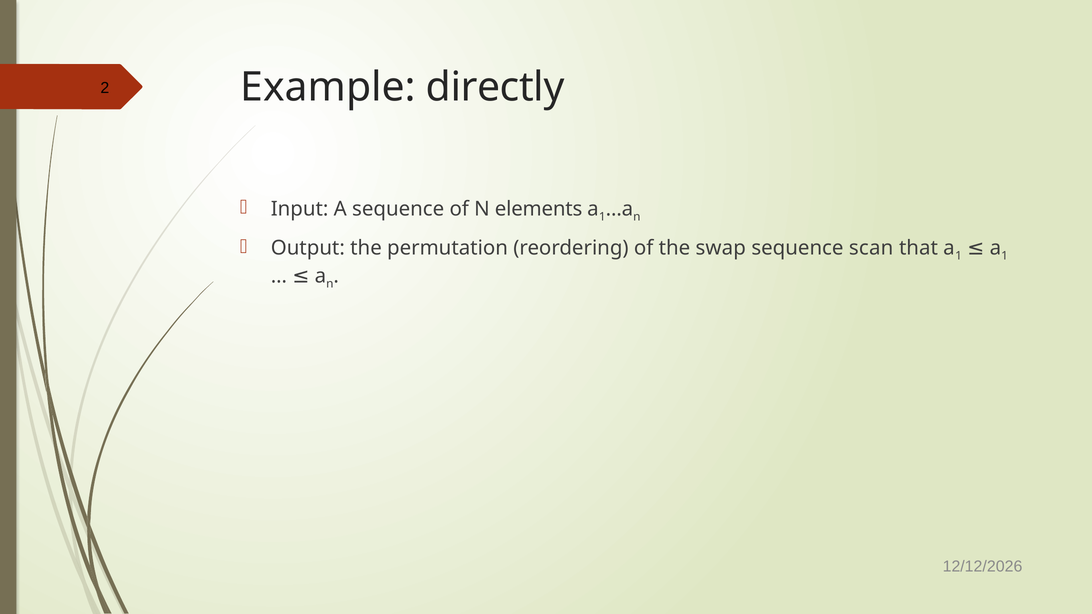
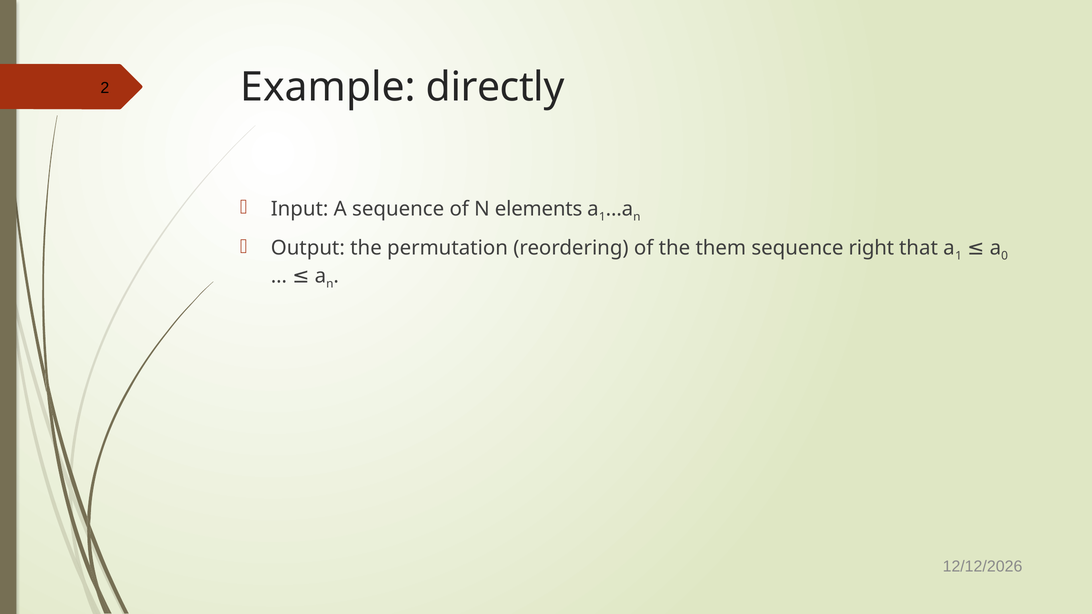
swap: swap -> them
scan: scan -> right
1 at (1005, 256): 1 -> 0
